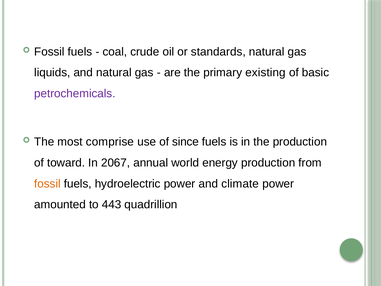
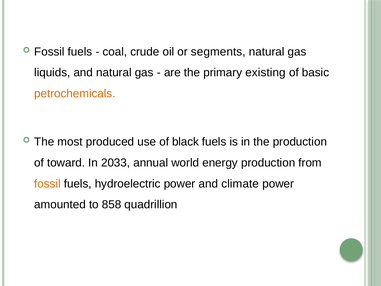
standards: standards -> segments
petrochemicals colour: purple -> orange
comprise: comprise -> produced
since: since -> black
2067: 2067 -> 2033
443: 443 -> 858
